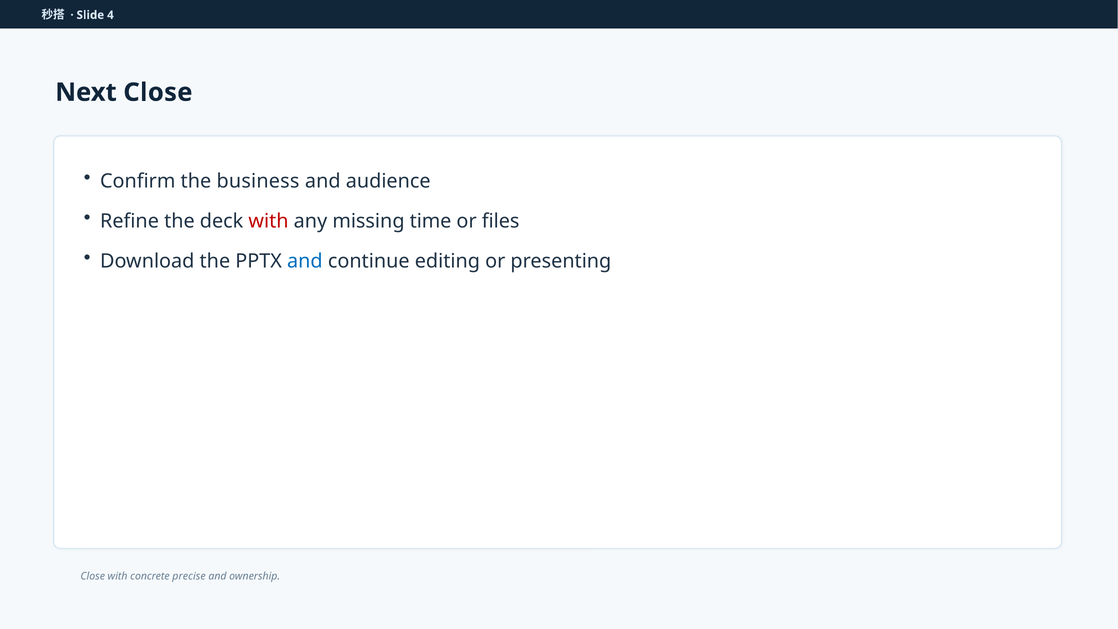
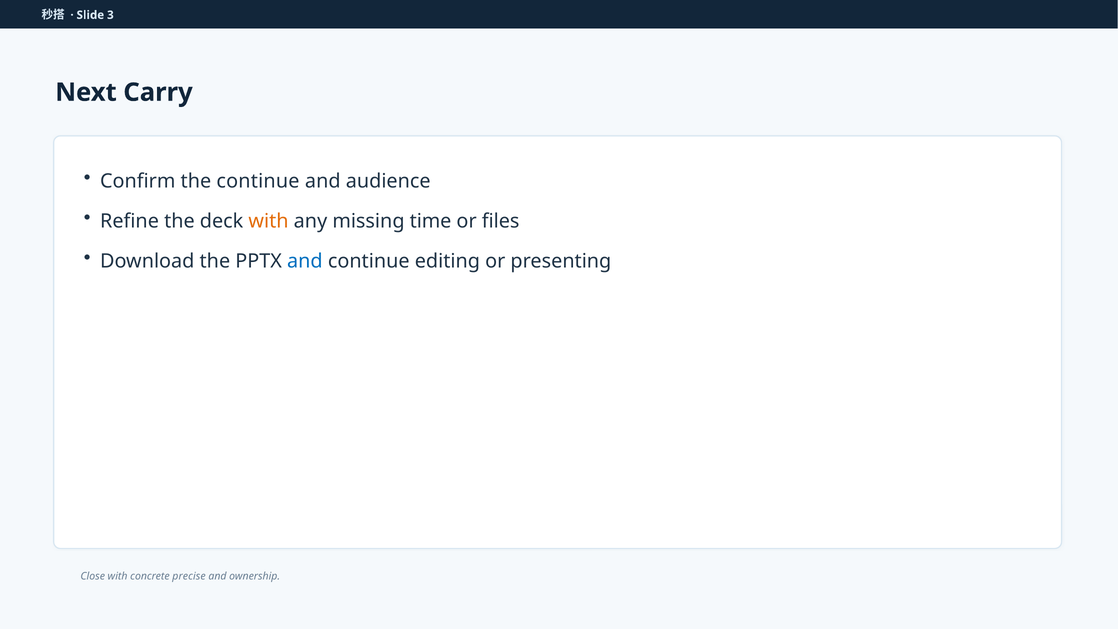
4: 4 -> 3
Next Close: Close -> Carry
the business: business -> continue
with at (269, 221) colour: red -> orange
